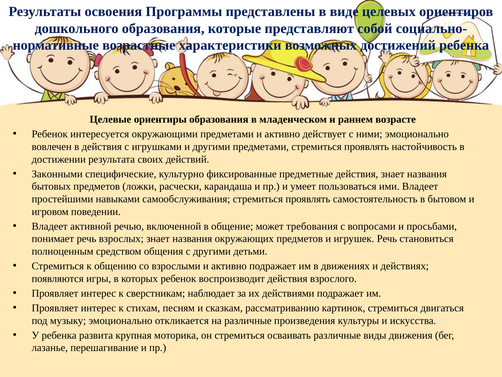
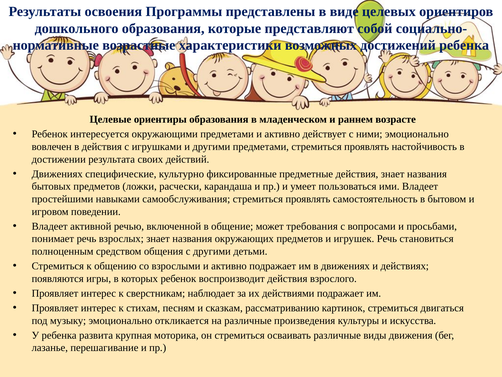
Законными at (57, 174): Законными -> Движениях
